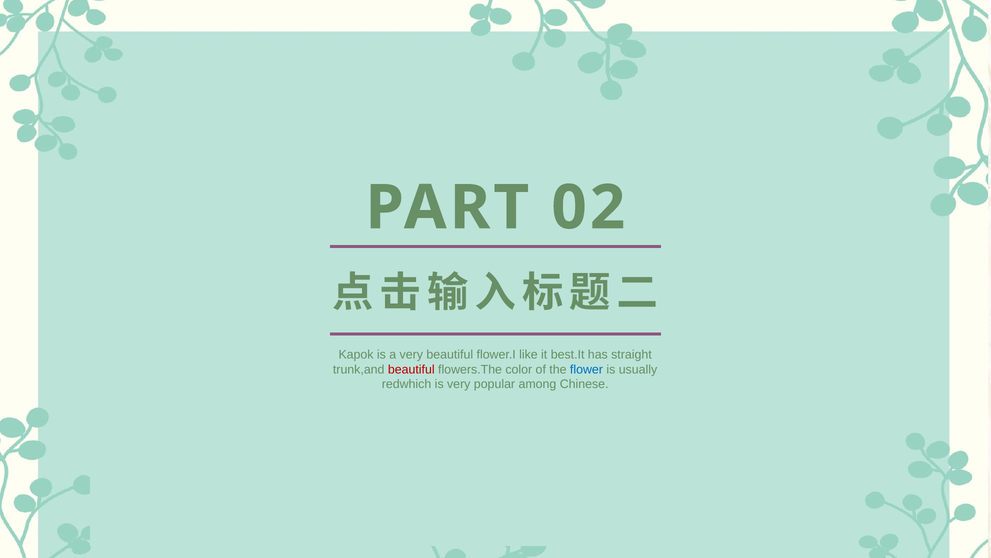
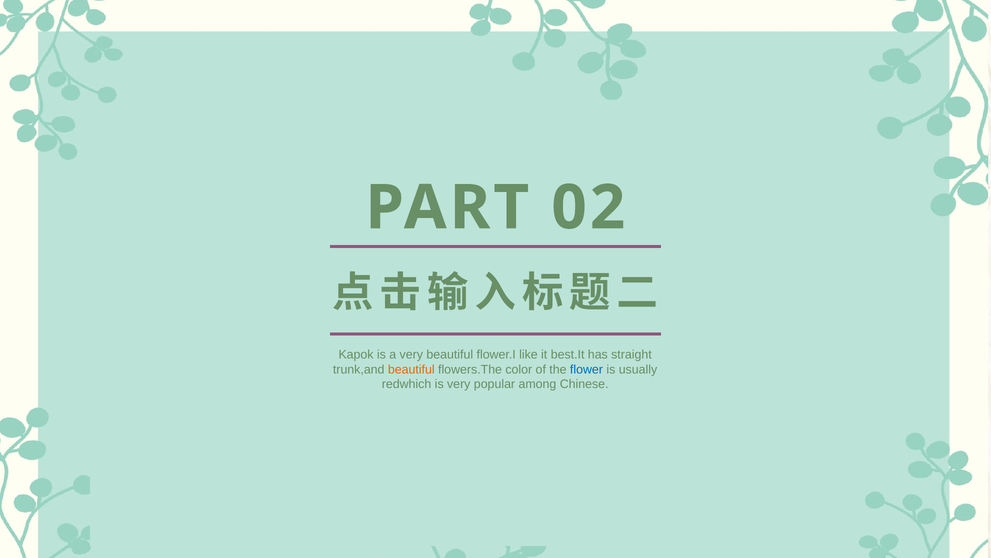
beautiful at (411, 369) colour: red -> orange
